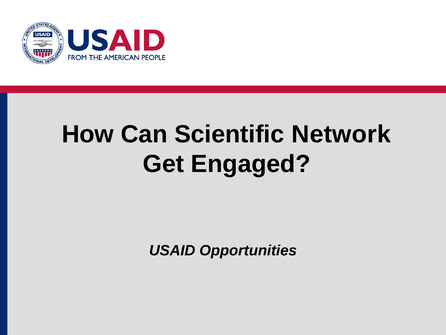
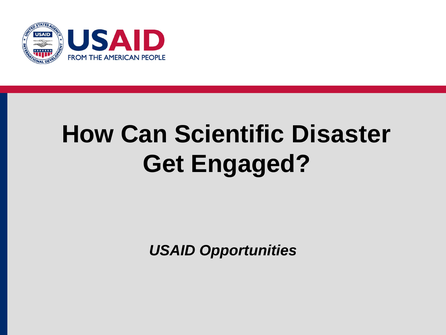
Network: Network -> Disaster
